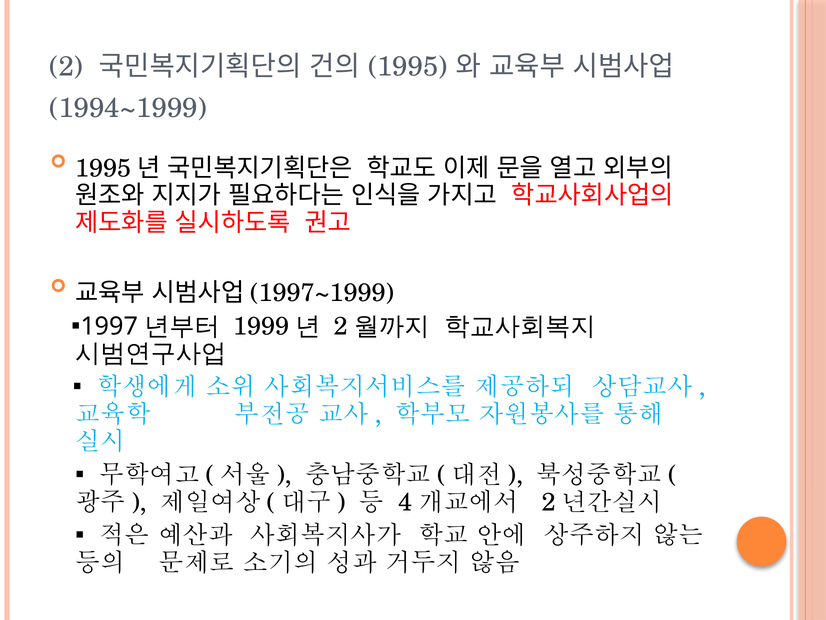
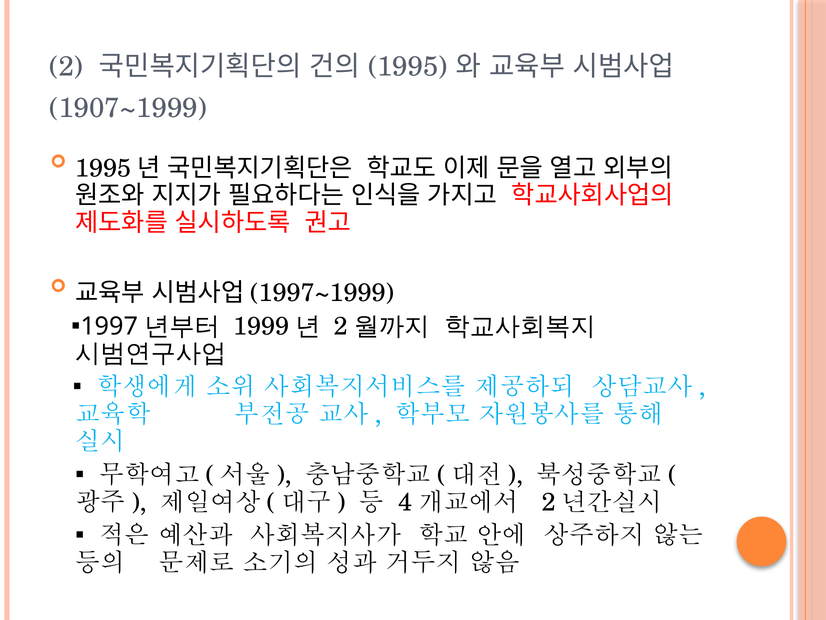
1994~1999: 1994~1999 -> 1907~1999
